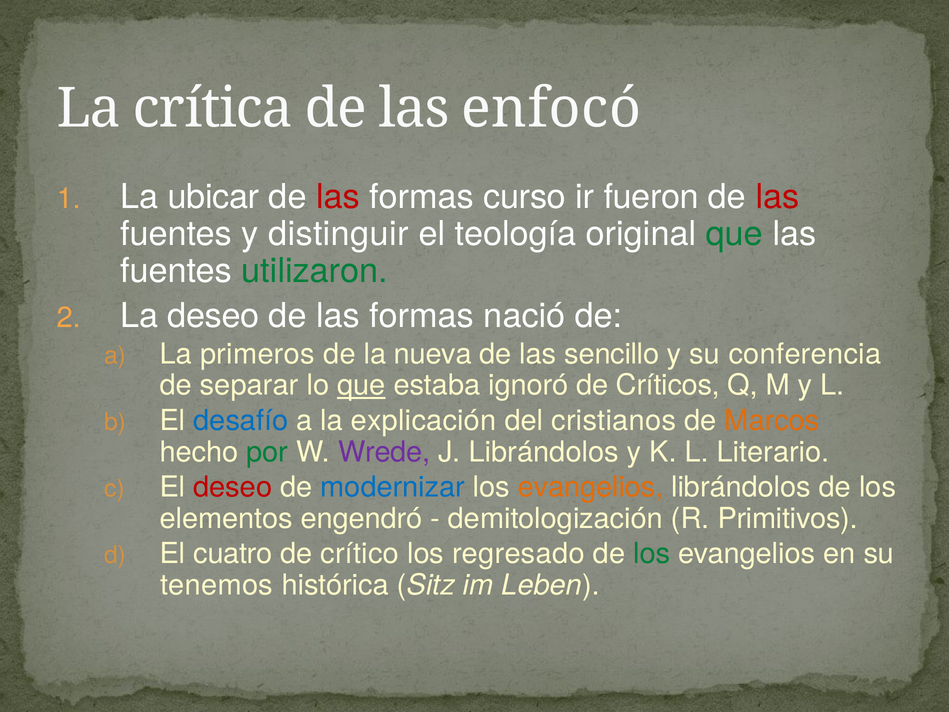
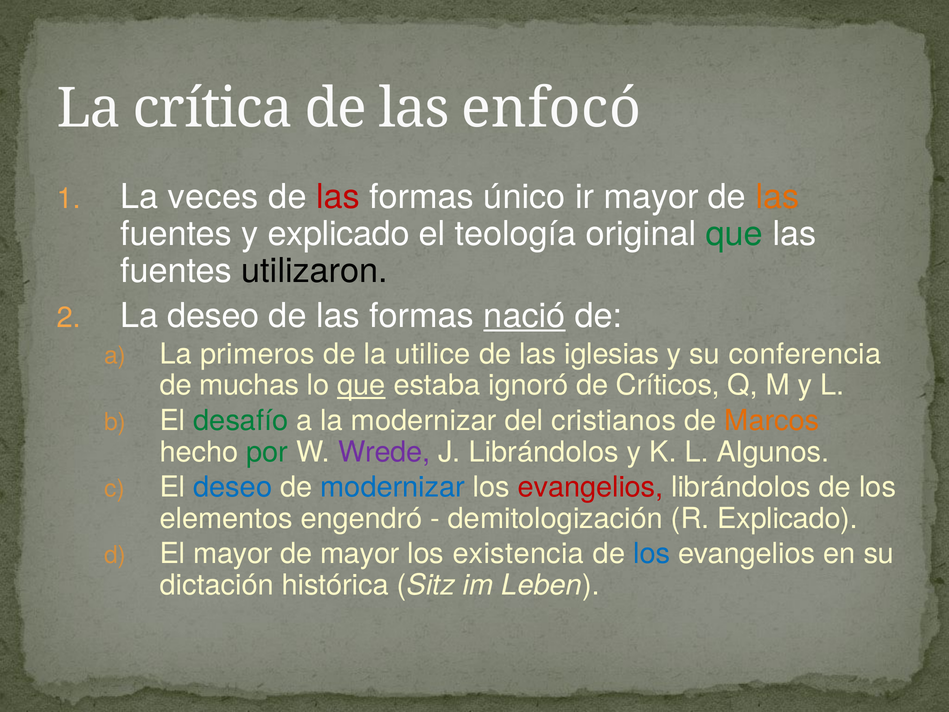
ubicar: ubicar -> veces
curso: curso -> único
ir fueron: fueron -> mayor
las at (777, 197) colour: red -> orange
y distinguir: distinguir -> explicado
utilizaron colour: green -> black
nació underline: none -> present
nueva: nueva -> utilice
sencillo: sencillo -> iglesias
separar: separar -> muchas
desafío colour: blue -> green
la explicación: explicación -> modernizar
Literario: Literario -> Algunos
deseo at (233, 487) colour: red -> blue
evangelios at (591, 487) colour: orange -> red
R Primitivos: Primitivos -> Explicado
El cuatro: cuatro -> mayor
de crítico: crítico -> mayor
regresado: regresado -> existencia
los at (652, 554) colour: green -> blue
tenemos: tenemos -> dictación
